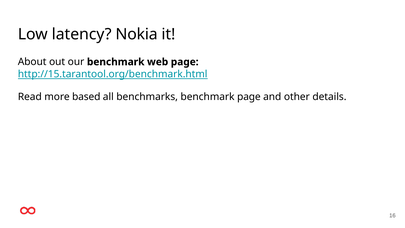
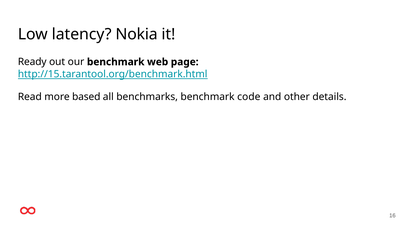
About: About -> Ready
benchmark page: page -> code
